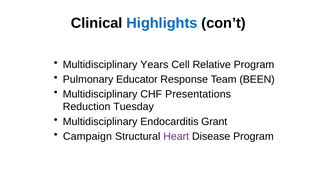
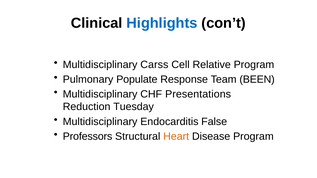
Years: Years -> Carss
Educator: Educator -> Populate
Grant: Grant -> False
Campaign: Campaign -> Professors
Heart colour: purple -> orange
